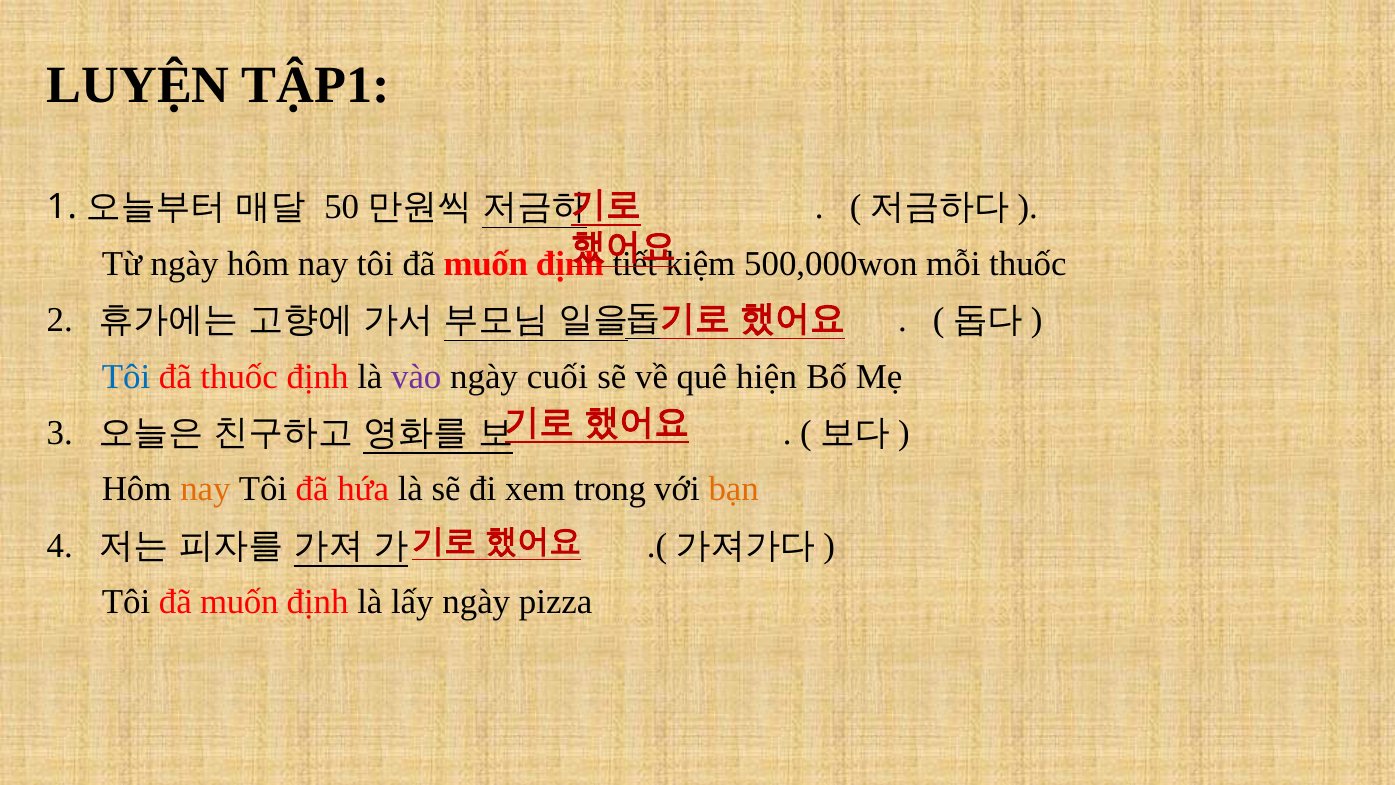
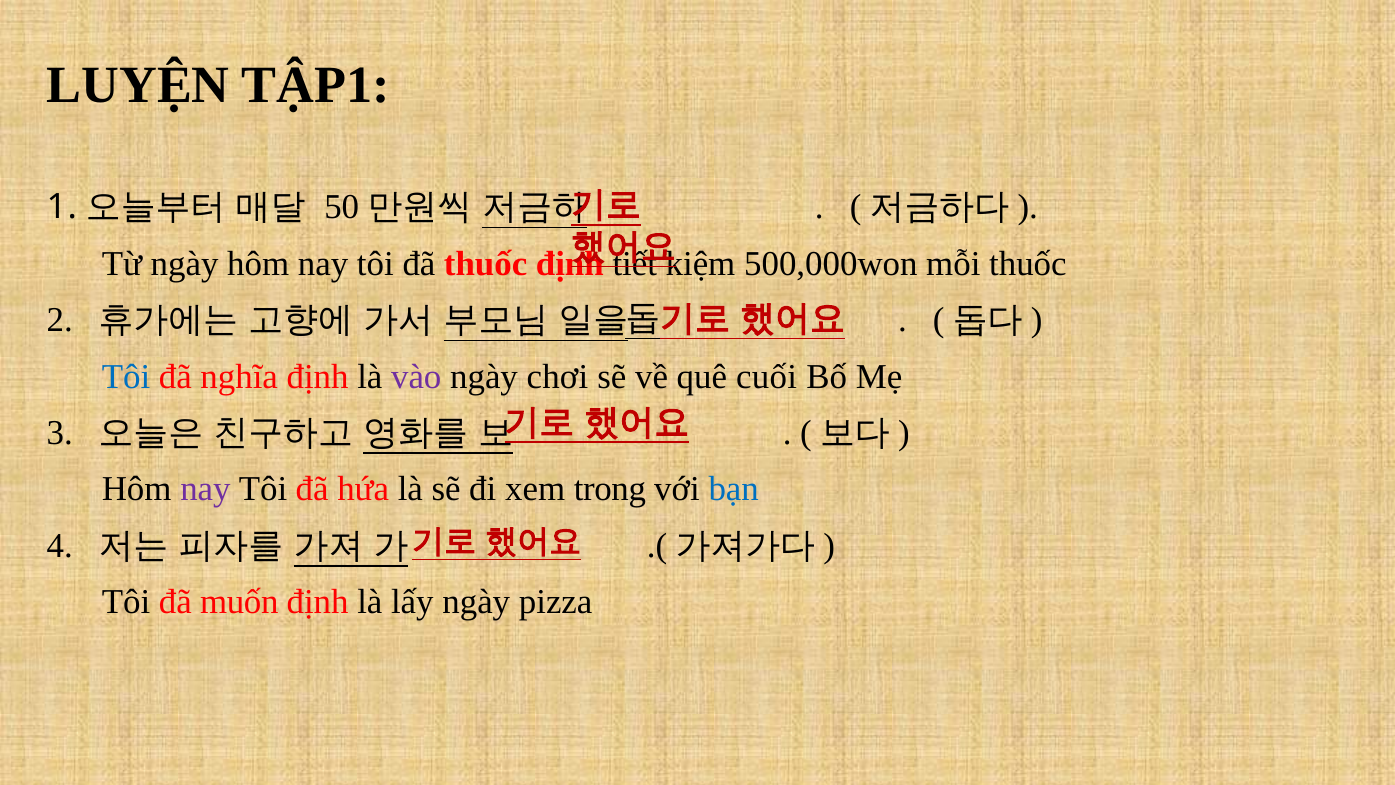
nay tôi đã muốn: muốn -> thuốc
đã thuốc: thuốc -> nghĩa
cuối: cuối -> chơi
hiện: hiện -> cuối
nay at (205, 489) colour: orange -> purple
bạn colour: orange -> blue
